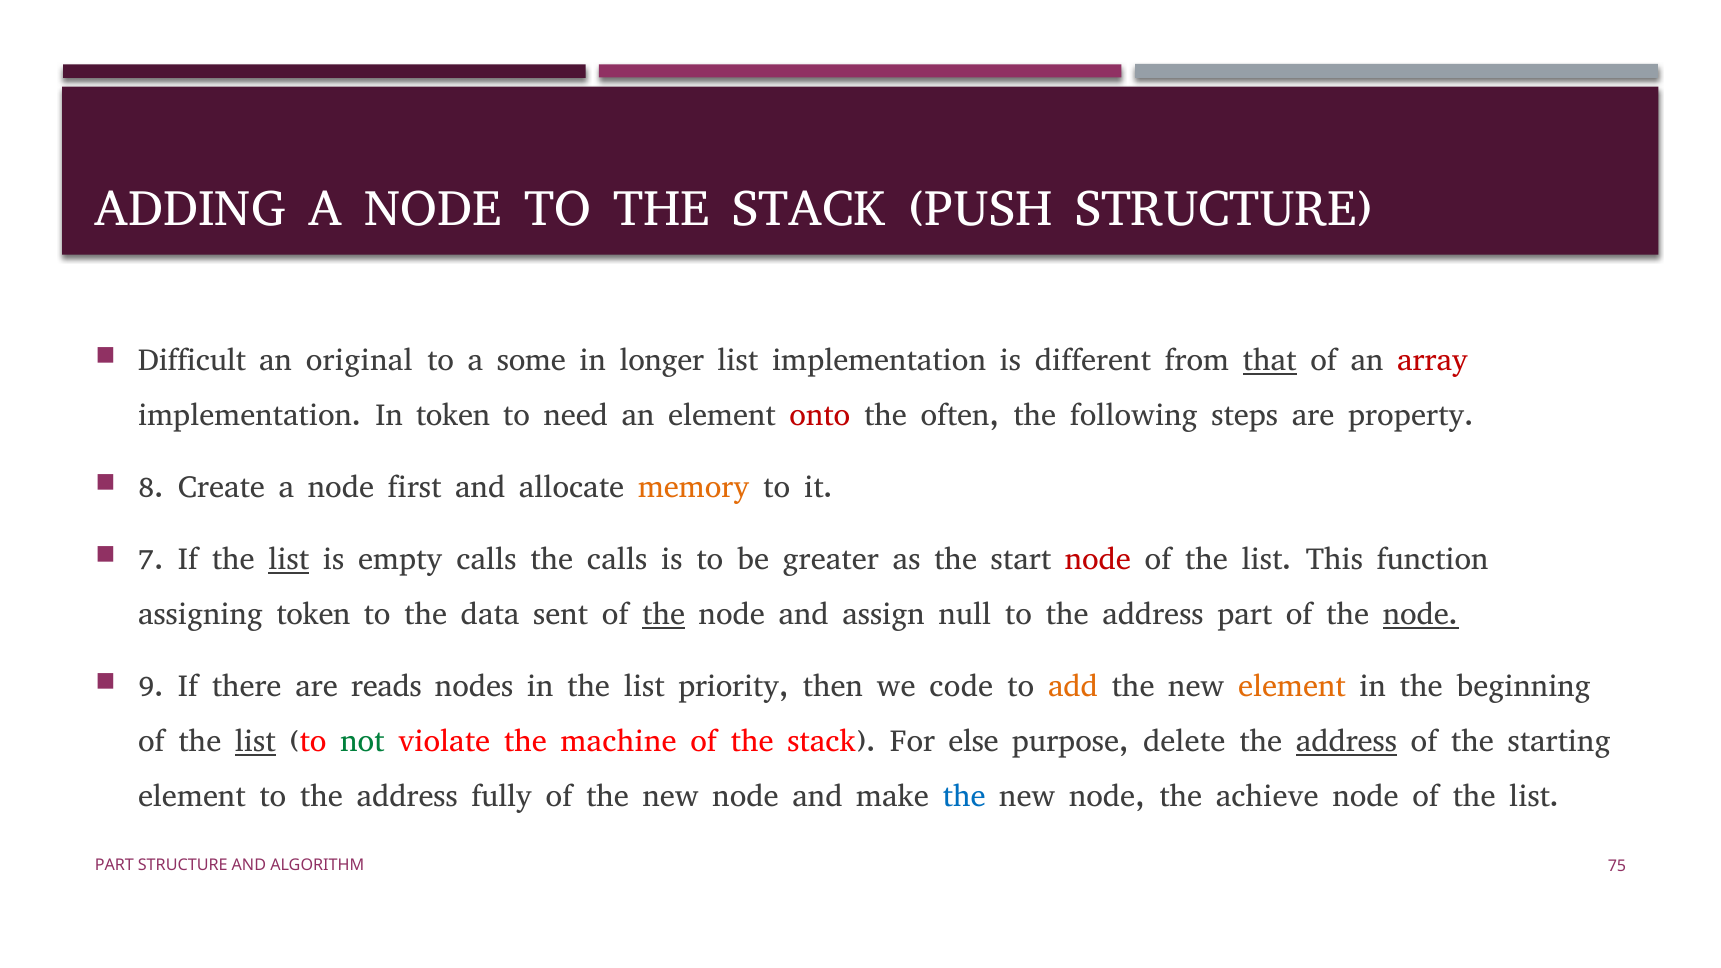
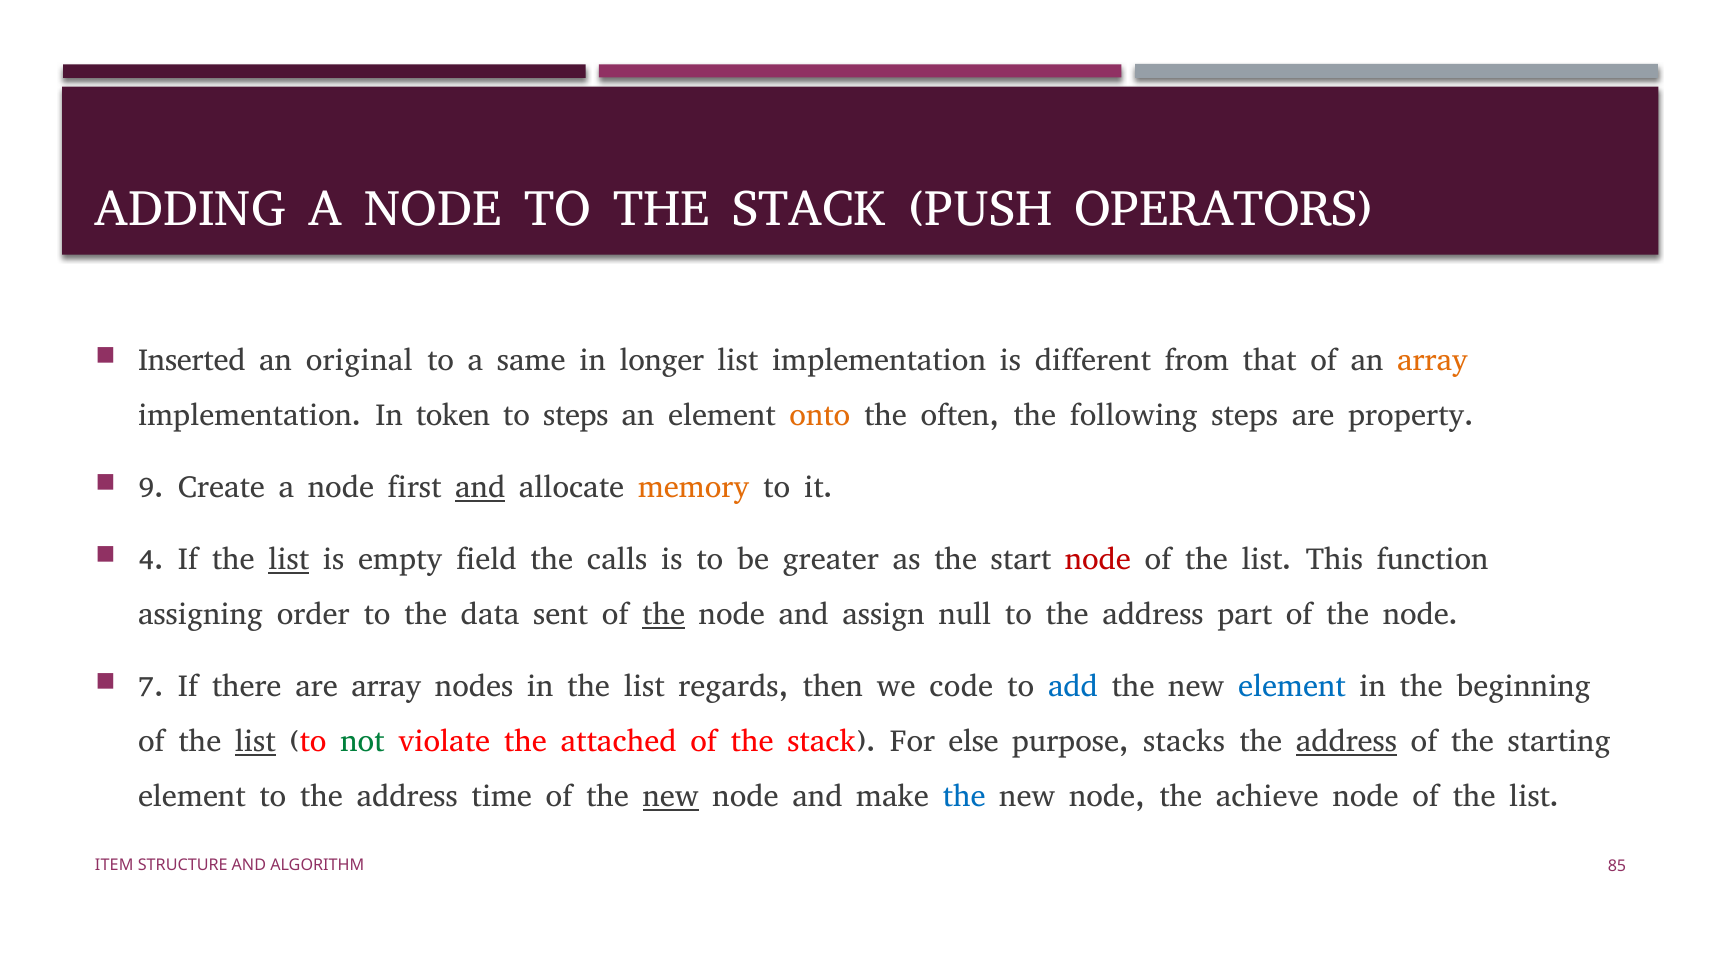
PUSH STRUCTURE: STRUCTURE -> OPERATORS
Difficult: Difficult -> Inserted
some: some -> same
that underline: present -> none
array at (1433, 361) colour: red -> orange
to need: need -> steps
onto colour: red -> orange
8: 8 -> 9
and at (480, 488) underline: none -> present
7: 7 -> 4
empty calls: calls -> field
assigning token: token -> order
node at (1421, 615) underline: present -> none
9: 9 -> 7
are reads: reads -> array
priority: priority -> regards
add colour: orange -> blue
element at (1292, 687) colour: orange -> blue
machine: machine -> attached
delete: delete -> stacks
fully: fully -> time
new at (671, 797) underline: none -> present
PART at (114, 866): PART -> ITEM
75: 75 -> 85
